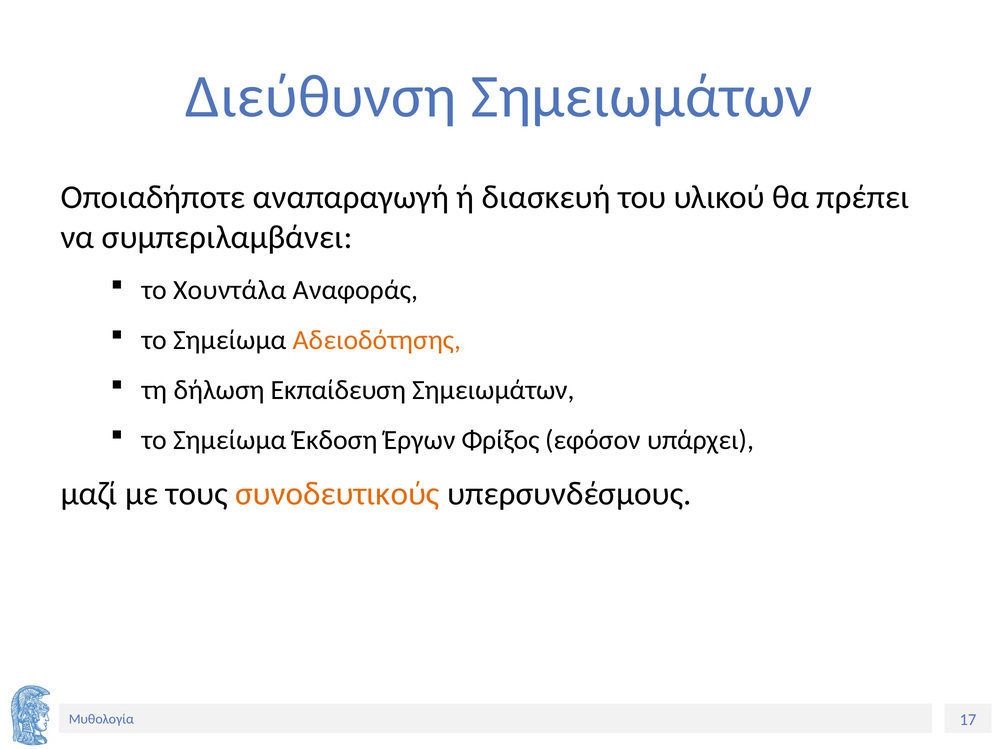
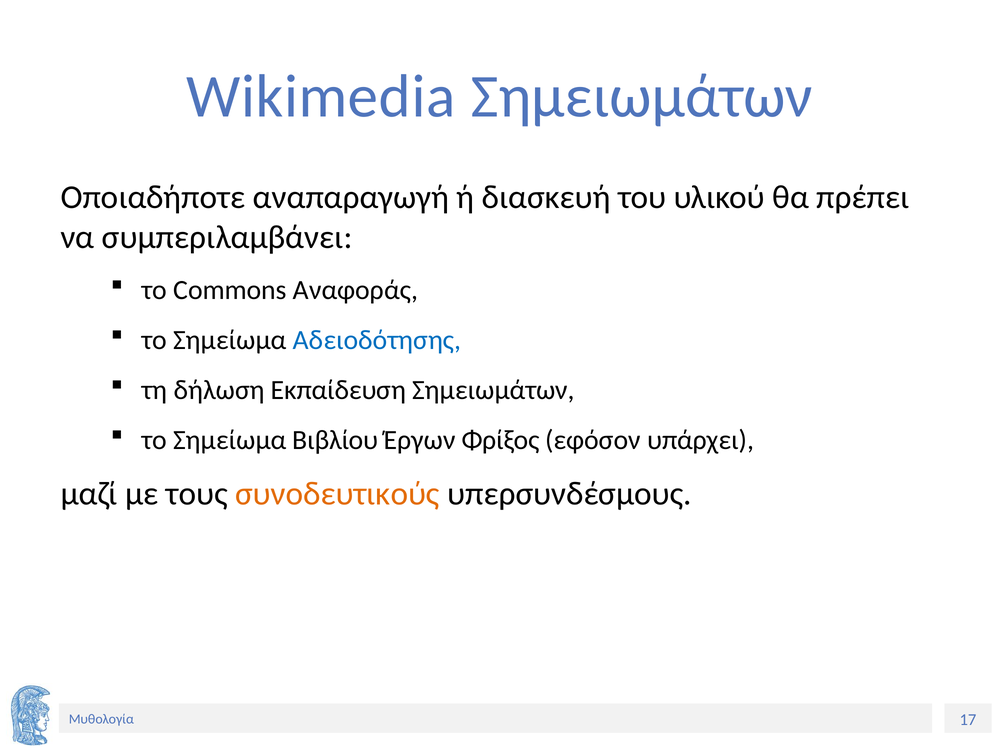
Διεύθυνση: Διεύθυνση -> Wikimedia
Χουντάλα: Χουντάλα -> Commons
Αδειοδότησης colour: orange -> blue
Έκδοση: Έκδοση -> Βιβλίου
